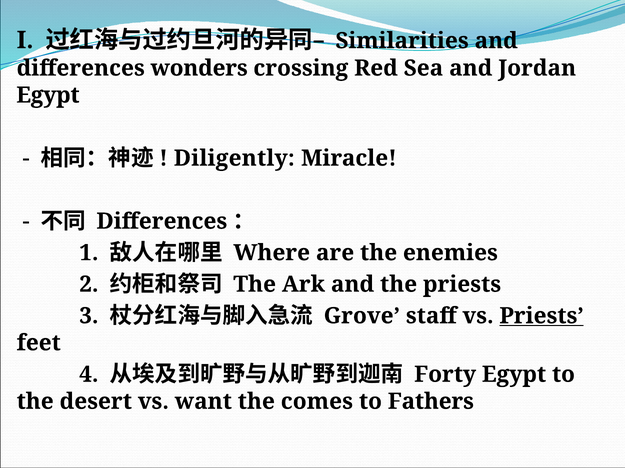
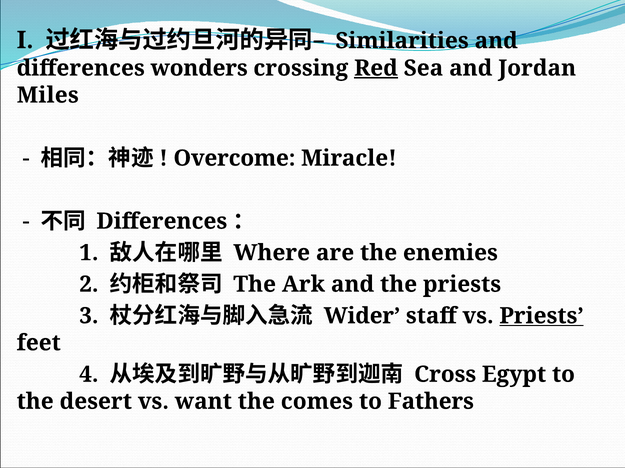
Red underline: none -> present
Egypt at (48, 95): Egypt -> Miles
Diligently: Diligently -> Overcome
Grove: Grove -> Wider
Forty: Forty -> Cross
